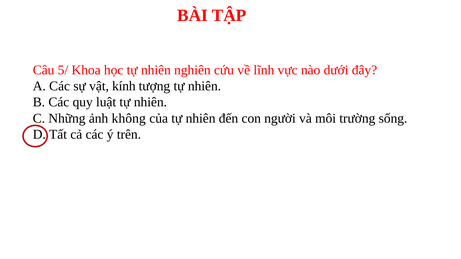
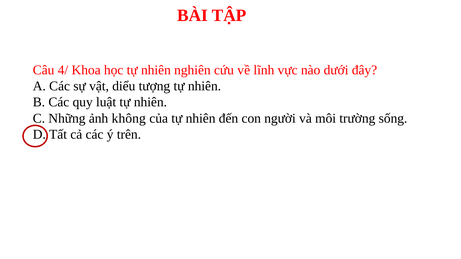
5/: 5/ -> 4/
kính: kính -> diểu
